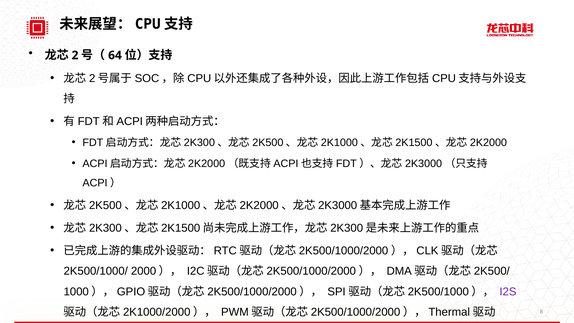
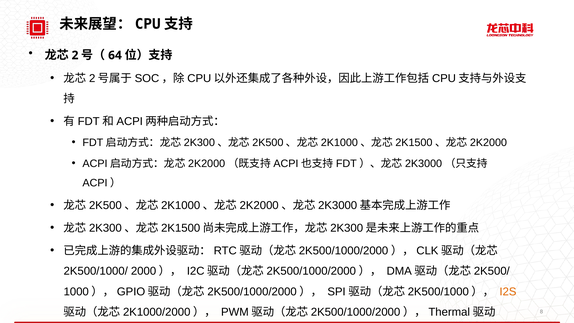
I2S colour: purple -> orange
